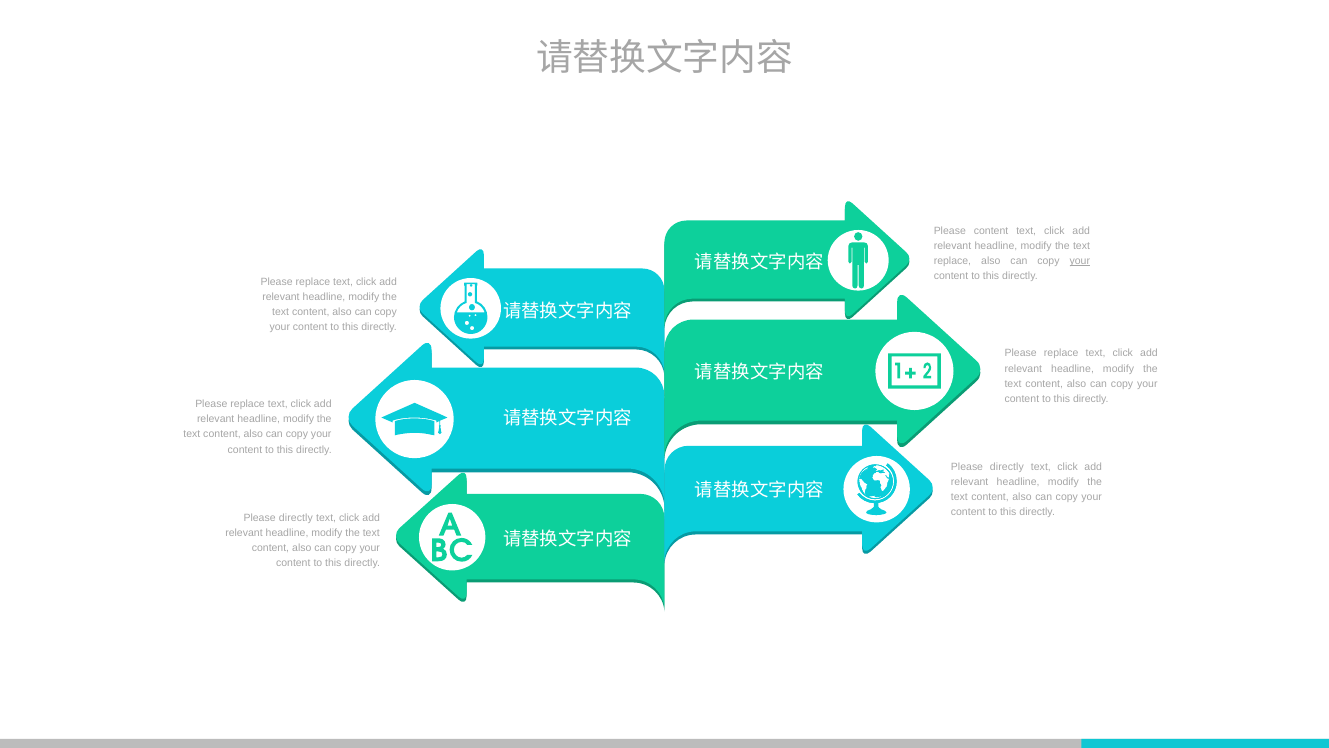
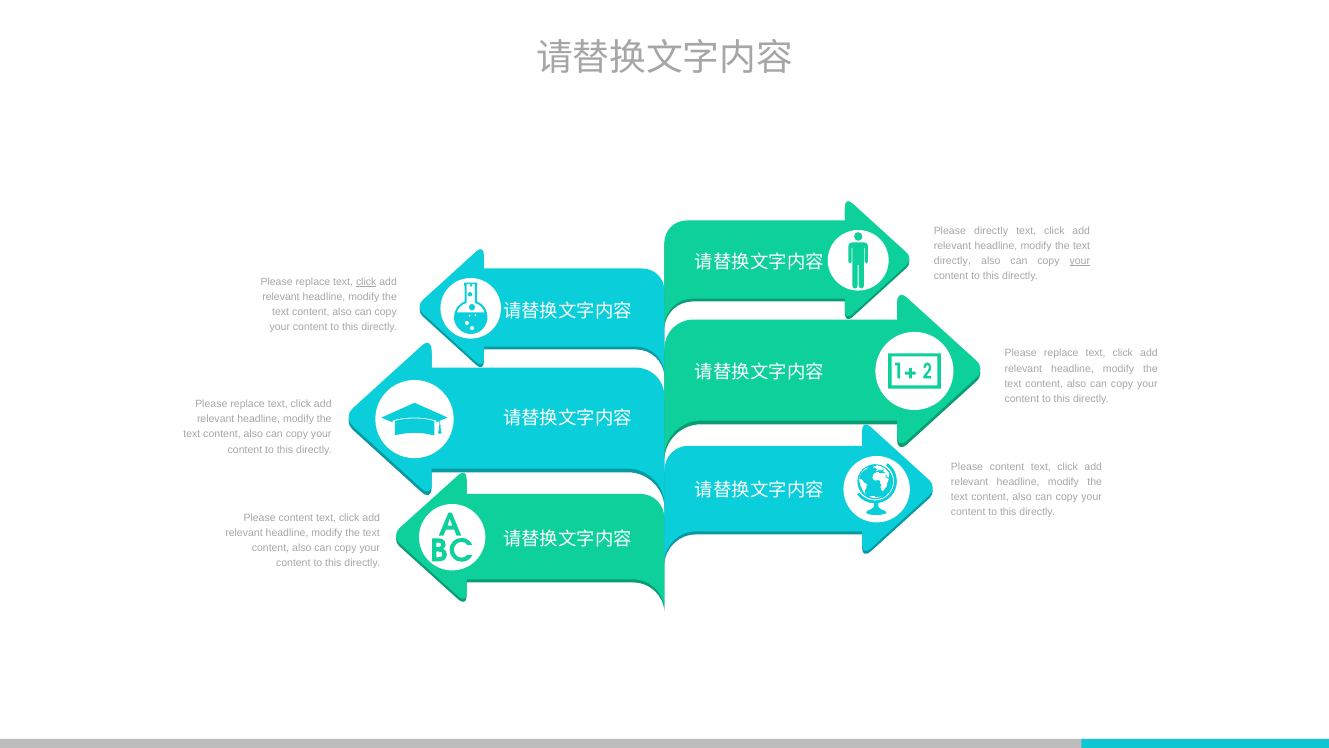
Please content: content -> directly
replace at (952, 261): replace -> directly
click at (366, 282) underline: none -> present
directly at (1007, 467): directly -> content
directly at (296, 518): directly -> content
